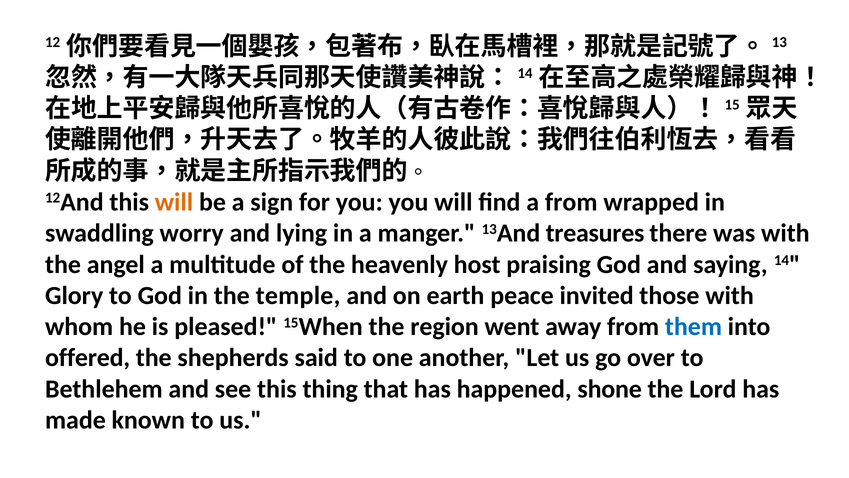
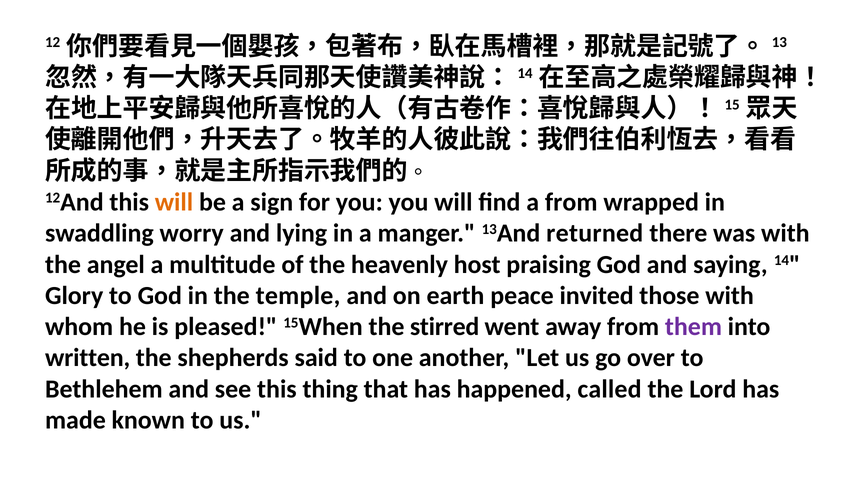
treasures: treasures -> returned
region: region -> stirred
them colour: blue -> purple
offered: offered -> written
shone: shone -> called
